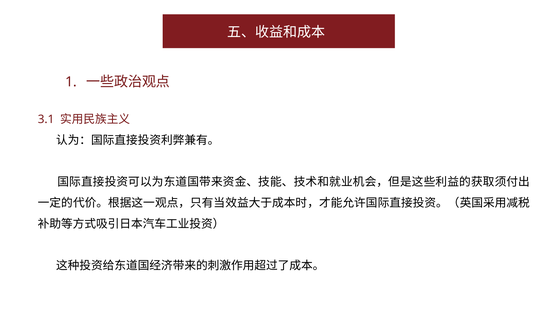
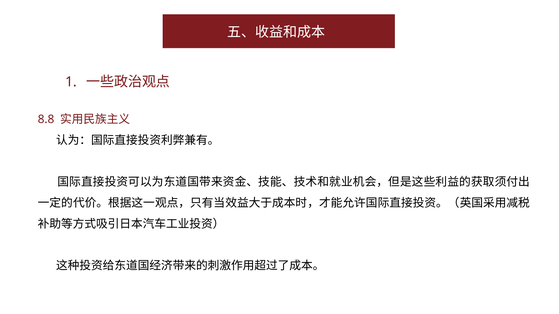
3.1: 3.1 -> 8.8
